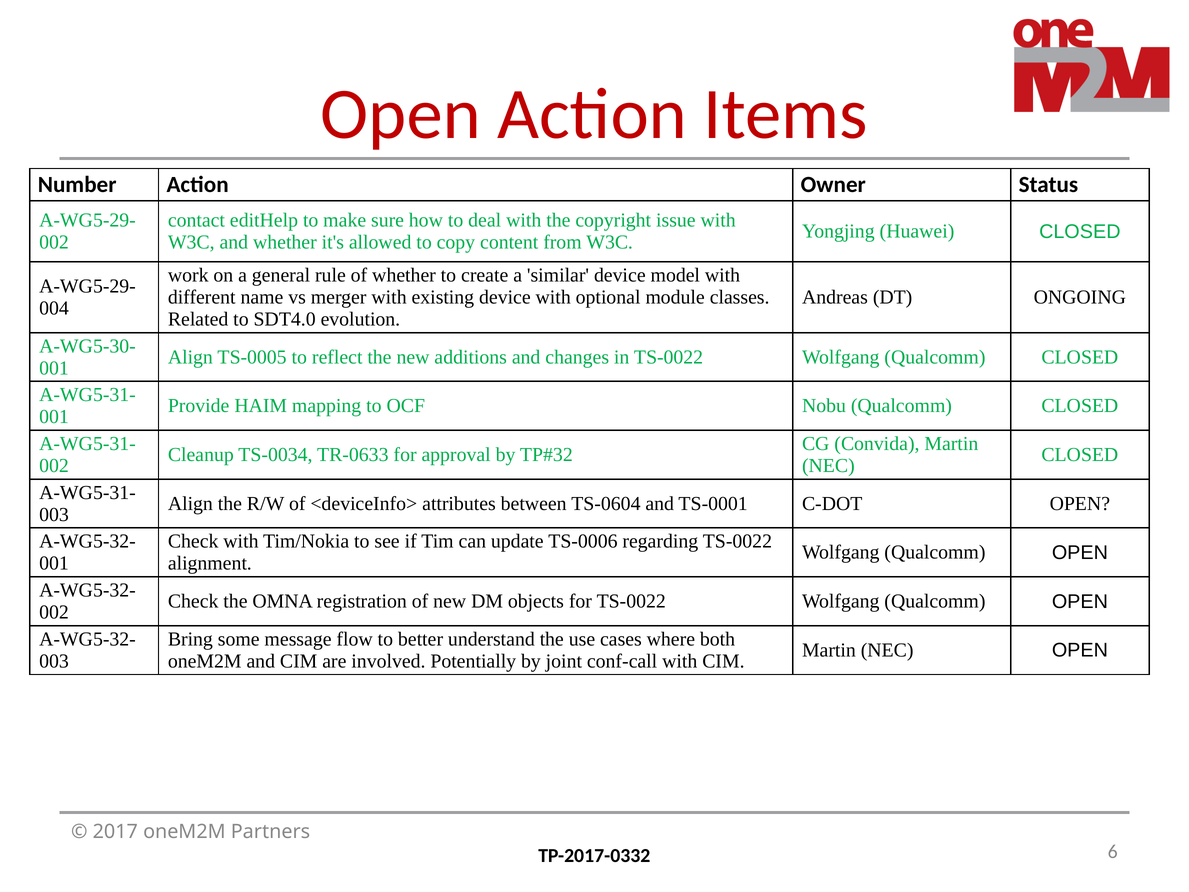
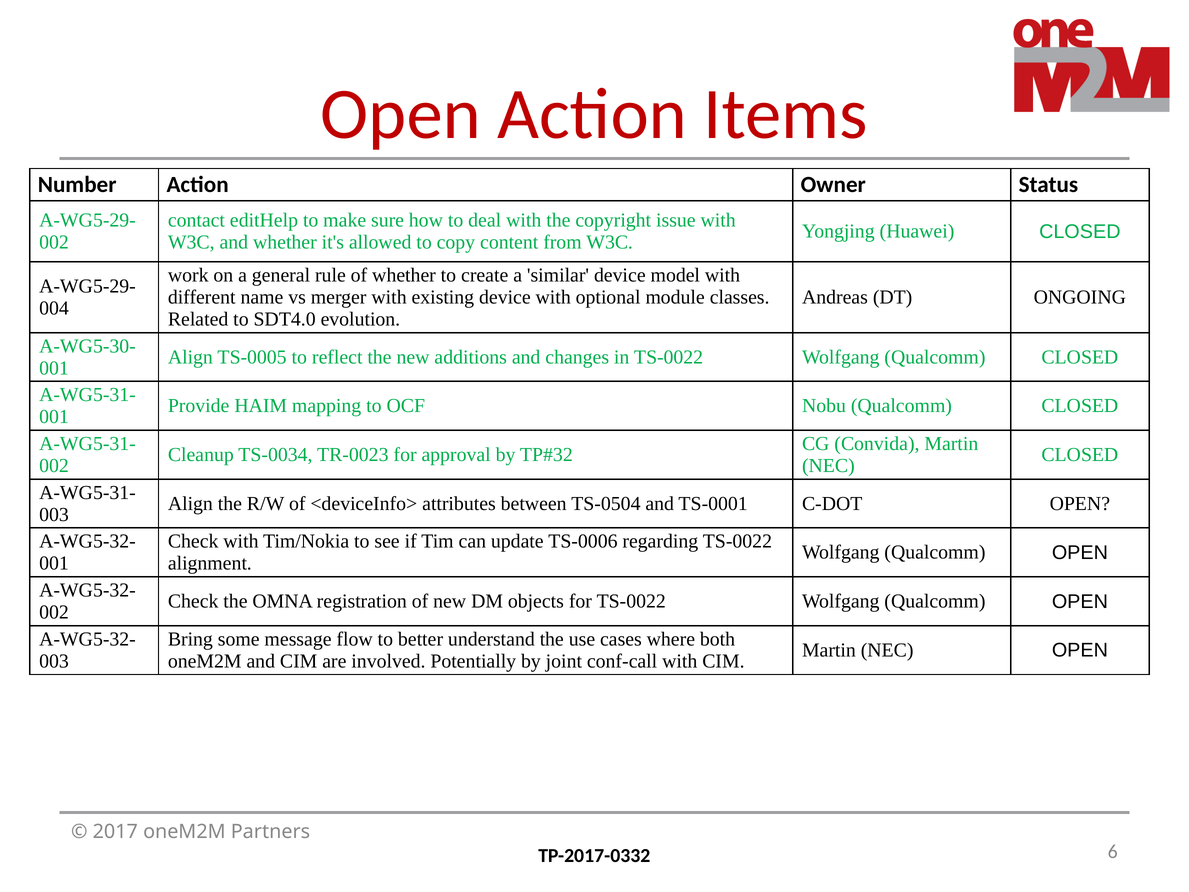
TR-0633: TR-0633 -> TR-0023
TS-0604: TS-0604 -> TS-0504
